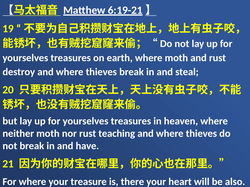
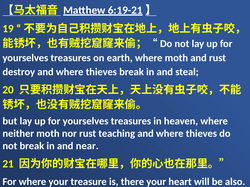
have: have -> near
